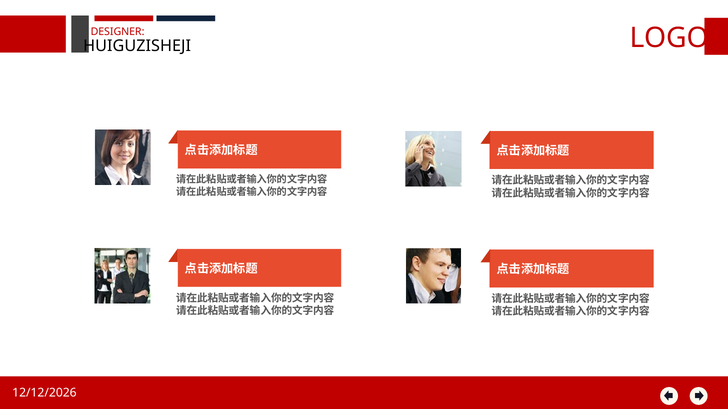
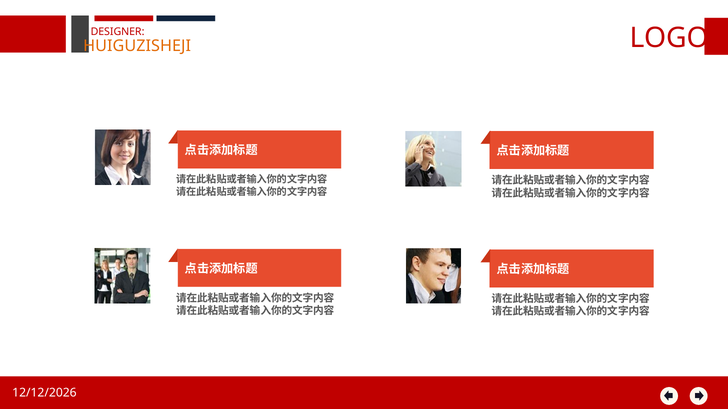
HUIGUZISHEJI colour: black -> orange
